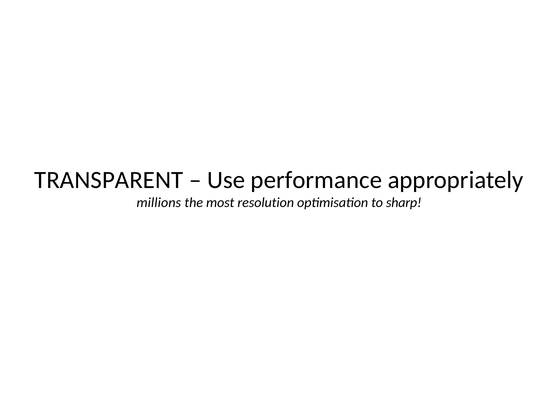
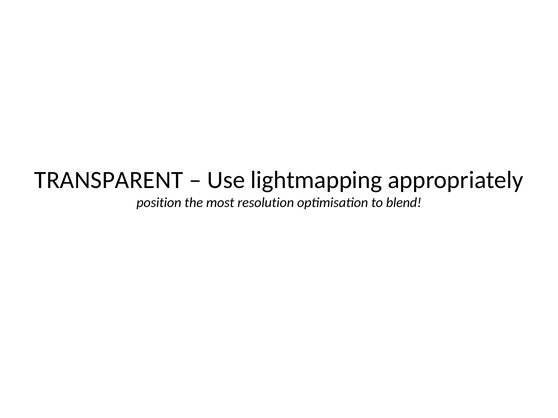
performance: performance -> lightmapping
millions: millions -> position
sharp: sharp -> blend
